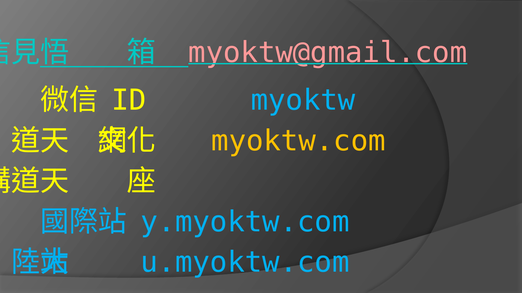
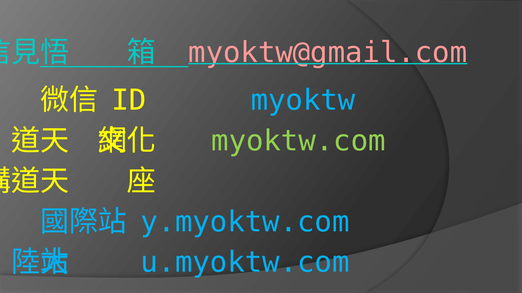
myoktw.com colour: yellow -> light green
